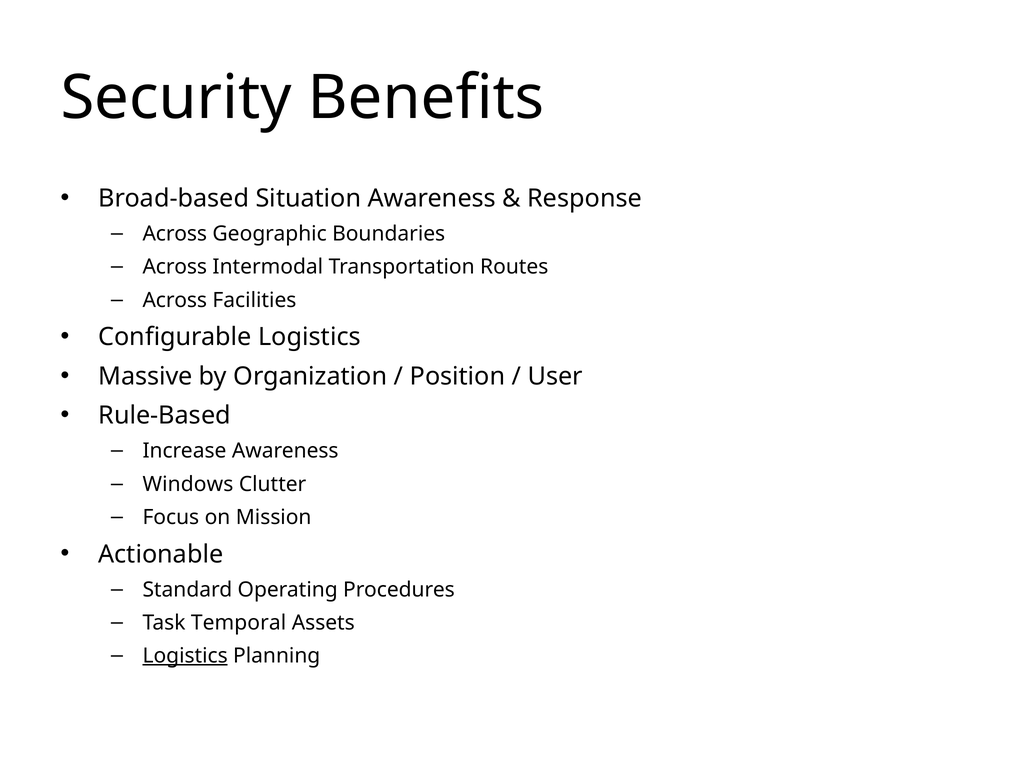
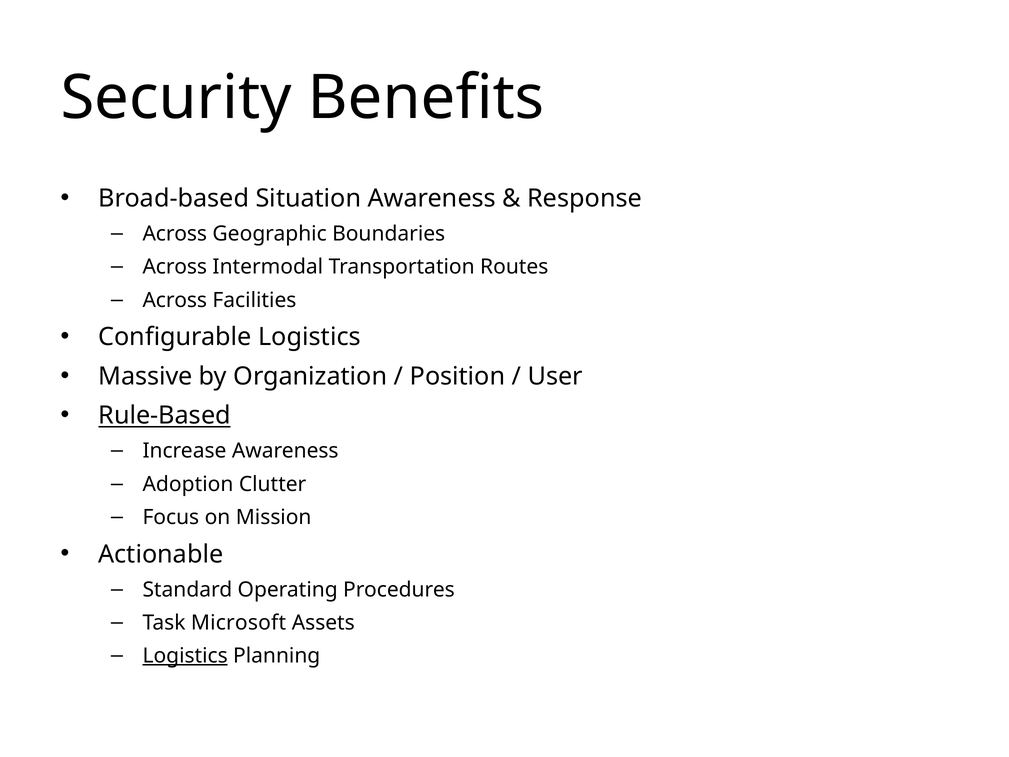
Rule-Based underline: none -> present
Windows: Windows -> Adoption
Temporal: Temporal -> Microsoft
